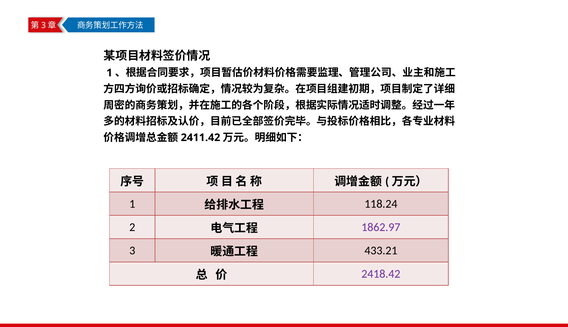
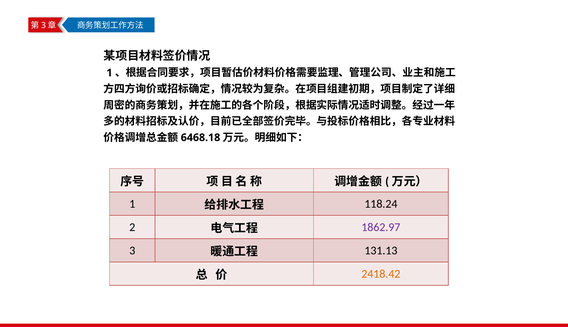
2411.42: 2411.42 -> 6468.18
433.21: 433.21 -> 131.13
2418.42 colour: purple -> orange
